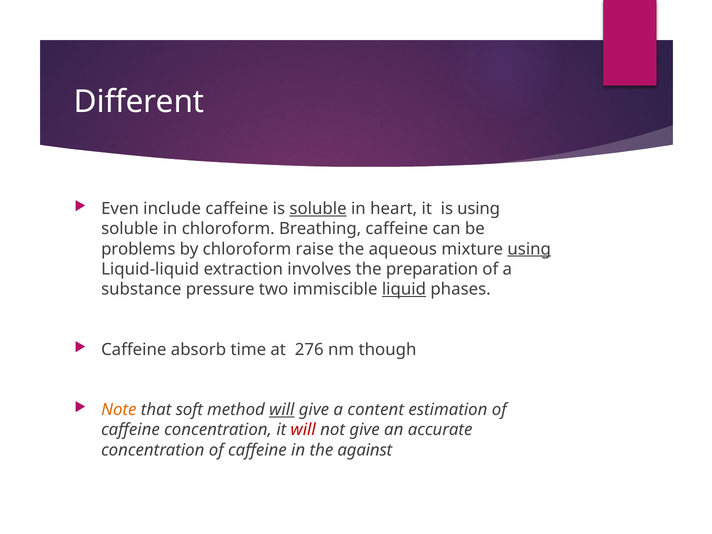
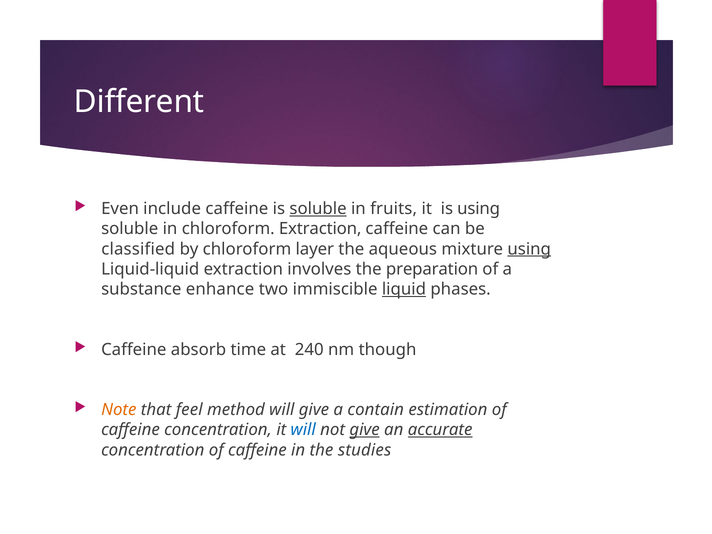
heart: heart -> fruits
chloroform Breathing: Breathing -> Extraction
problems: problems -> classified
raise: raise -> layer
pressure: pressure -> enhance
276: 276 -> 240
soft: soft -> feel
will at (282, 410) underline: present -> none
content: content -> contain
will at (303, 430) colour: red -> blue
give at (365, 430) underline: none -> present
accurate underline: none -> present
against: against -> studies
